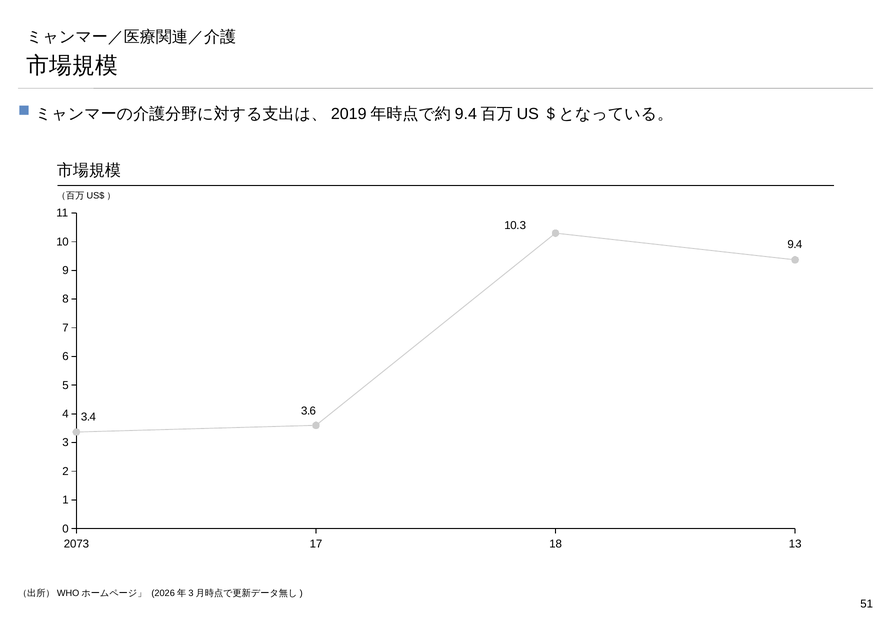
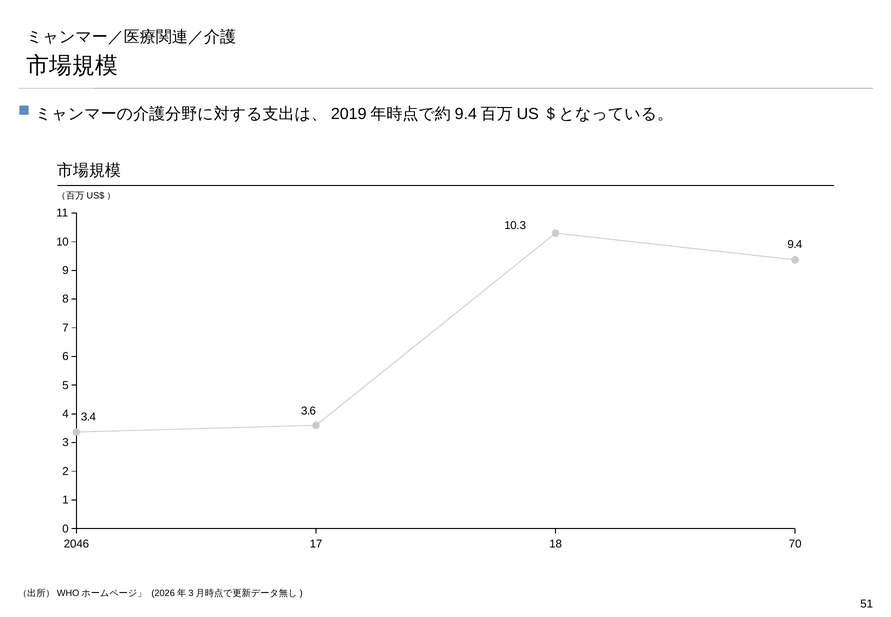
2073: 2073 -> 2046
13: 13 -> 70
